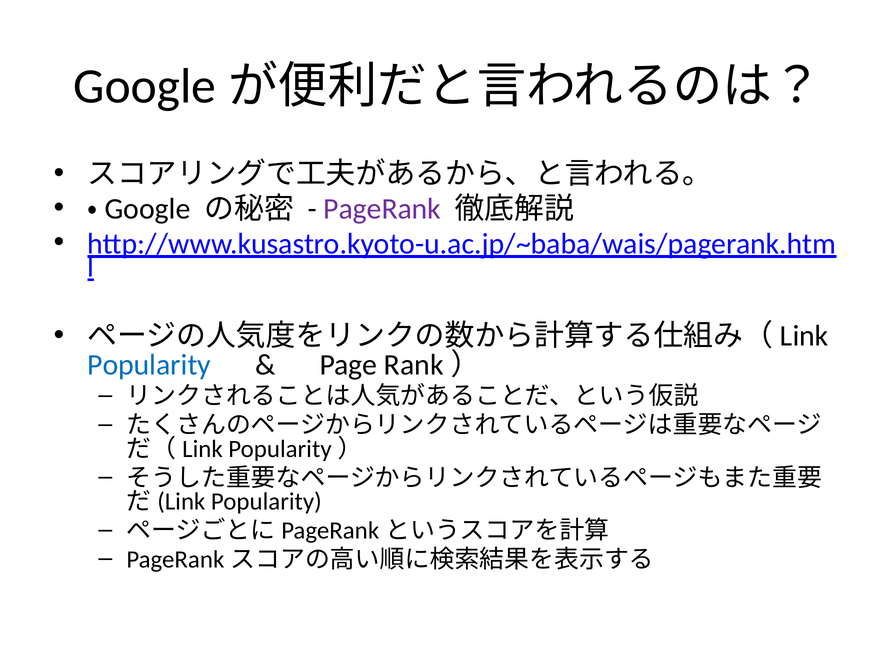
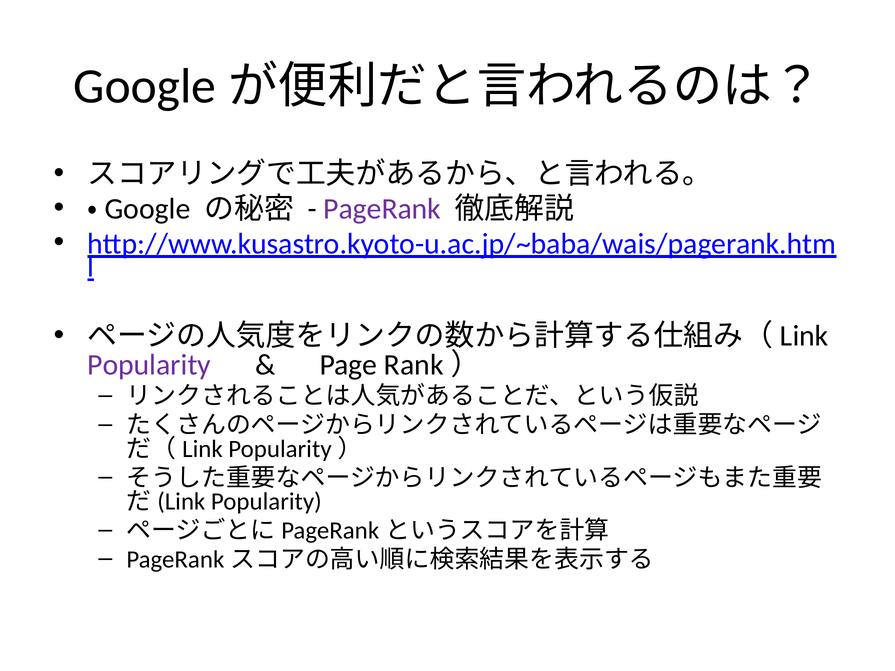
Popularity at (149, 365) colour: blue -> purple
